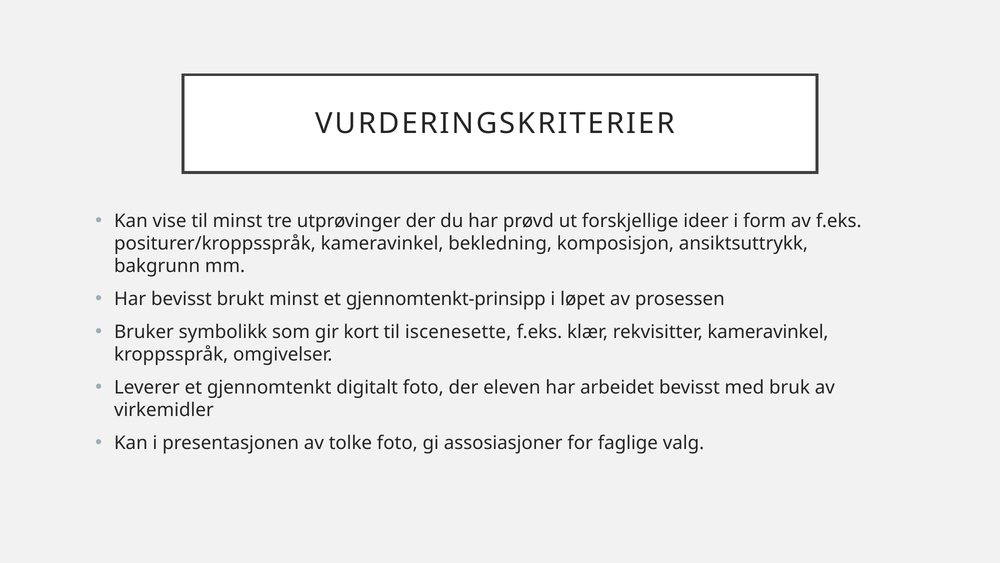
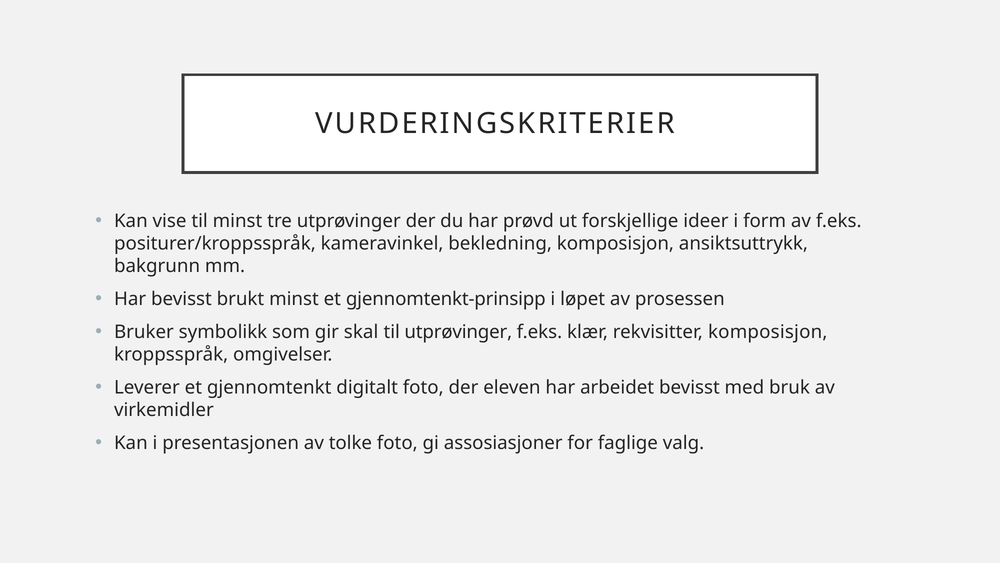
kort: kort -> skal
til iscenesette: iscenesette -> utprøvinger
rekvisitter kameravinkel: kameravinkel -> komposisjon
